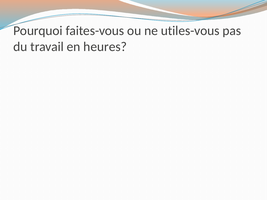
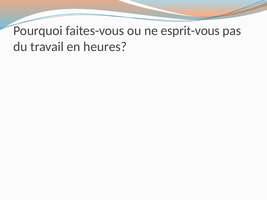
utiles-vous: utiles-vous -> esprit-vous
